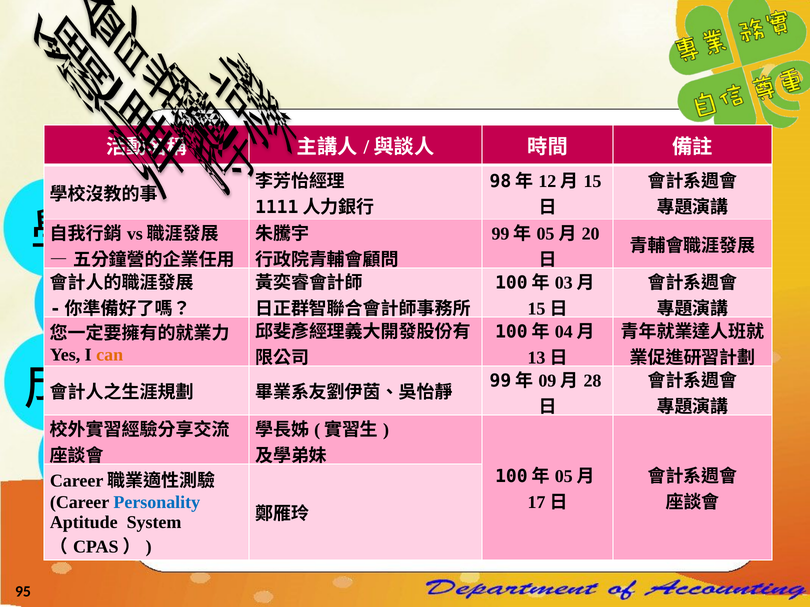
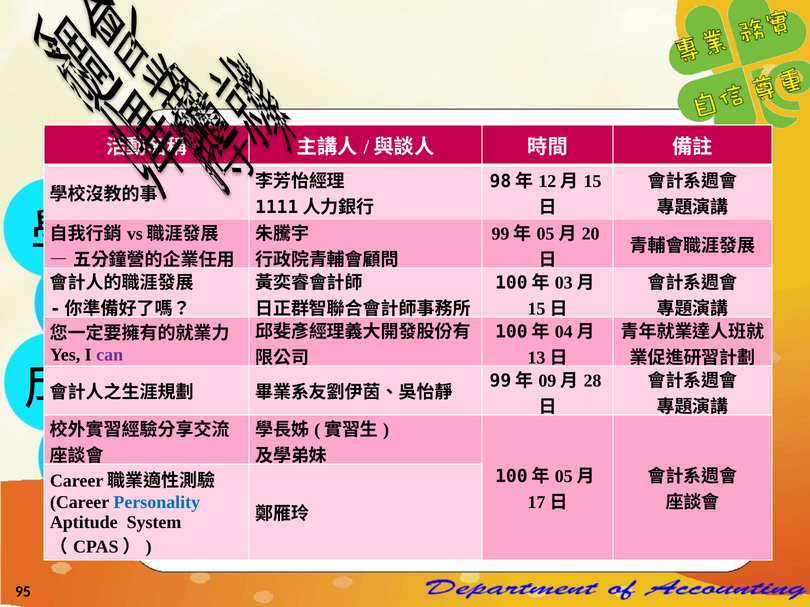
can colour: orange -> purple
